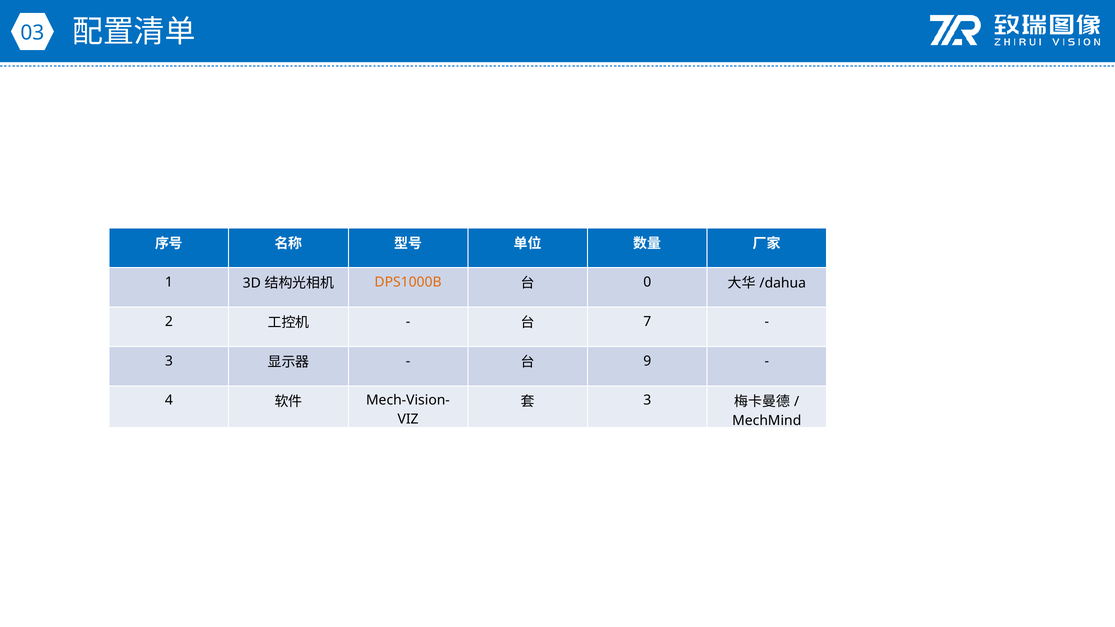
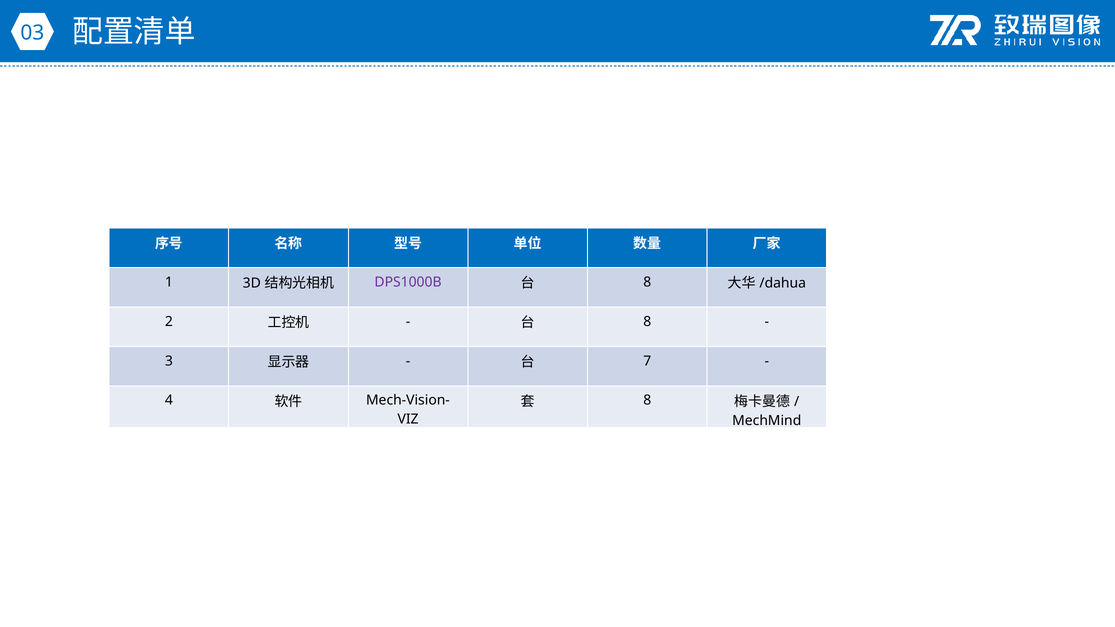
DPS1000B colour: orange -> purple
0 at (647, 282): 0 -> 8
7 at (647, 322): 7 -> 8
9: 9 -> 7
3 at (647, 401): 3 -> 8
